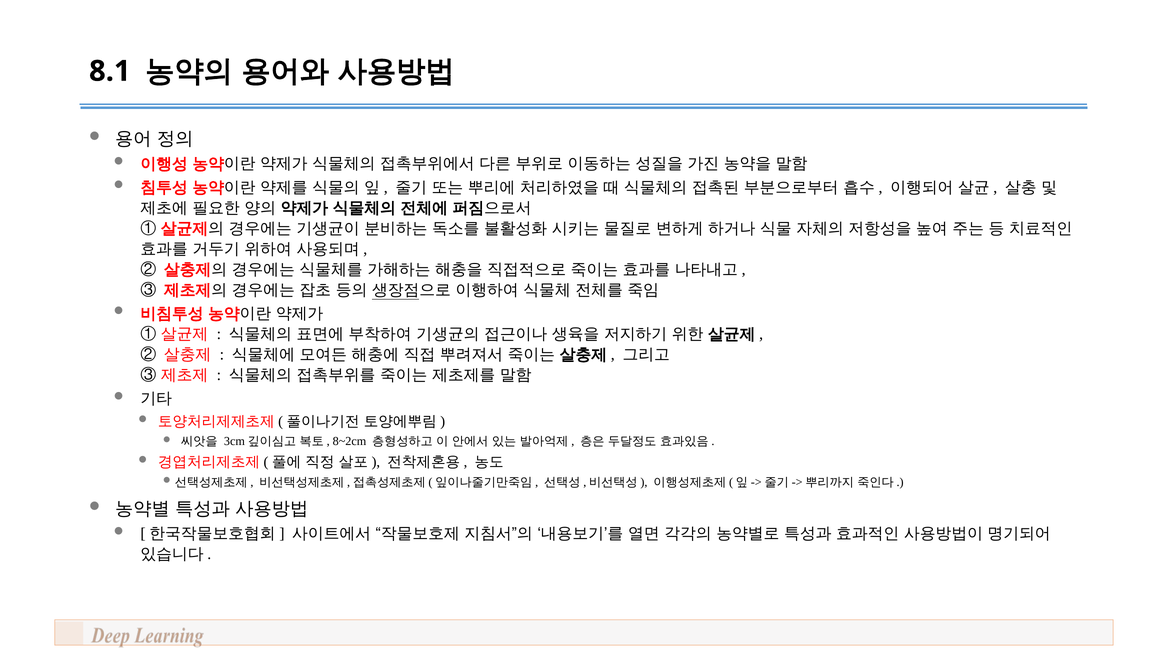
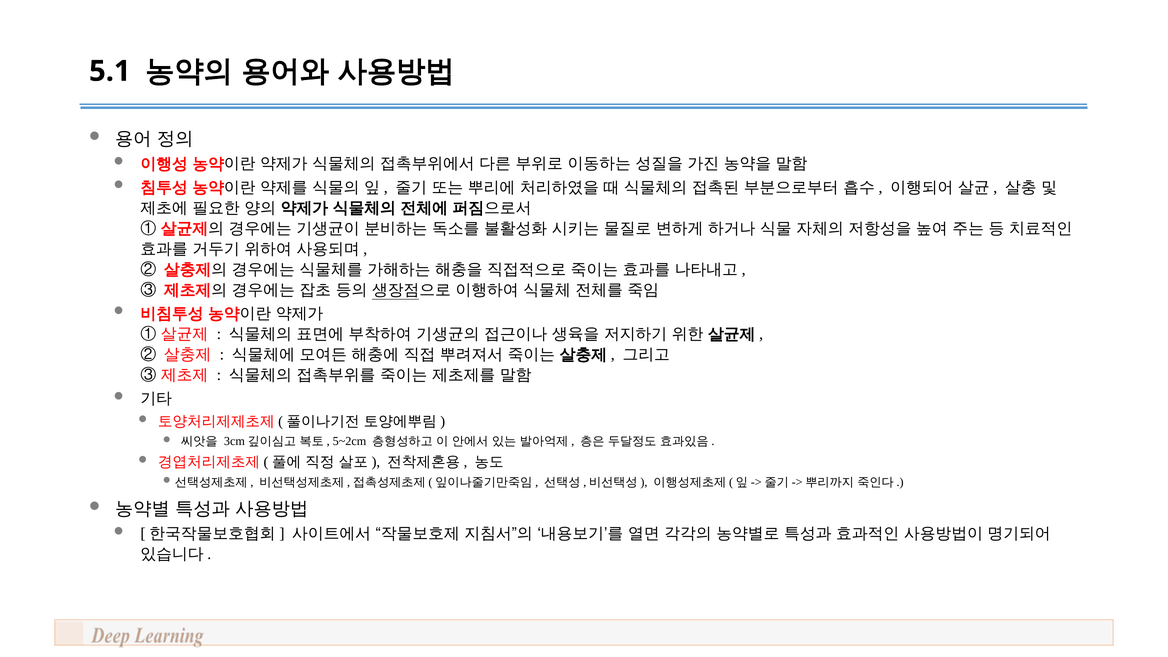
8.1: 8.1 -> 5.1
8~2cm: 8~2cm -> 5~2cm
